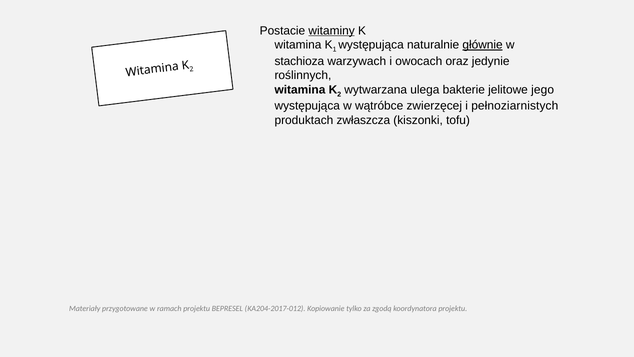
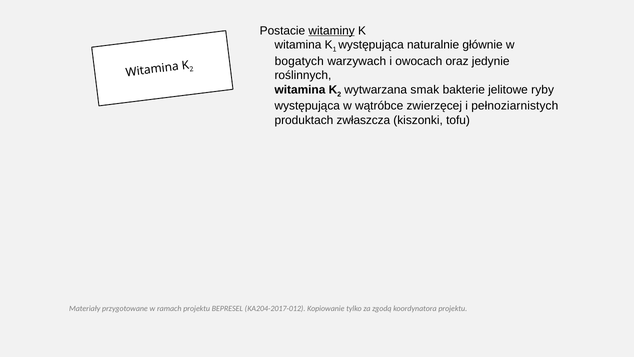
głównie underline: present -> none
stachioza: stachioza -> bogatych
ulega: ulega -> smak
jego: jego -> ryby
